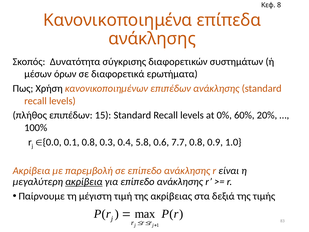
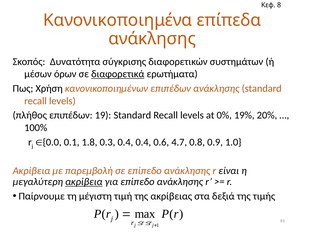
διαφορετικά underline: none -> present
15: 15 -> 19
60%: 60% -> 19%
0.1 0.8: 0.8 -> 1.8
0.4 5.8: 5.8 -> 0.4
7.7: 7.7 -> 4.7
